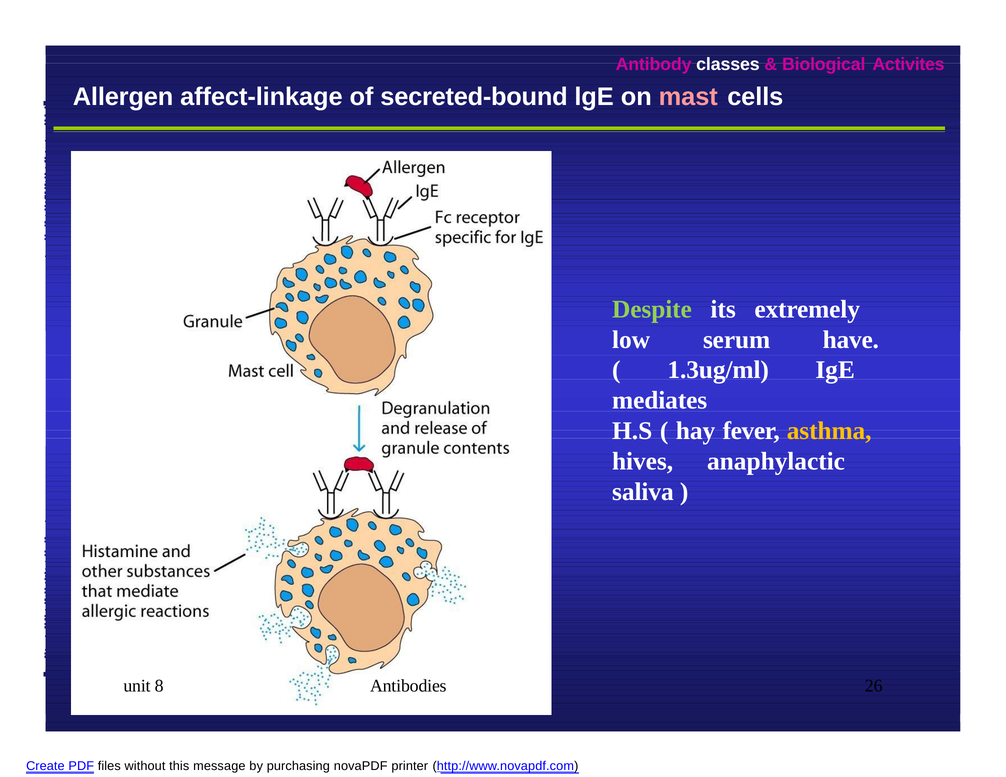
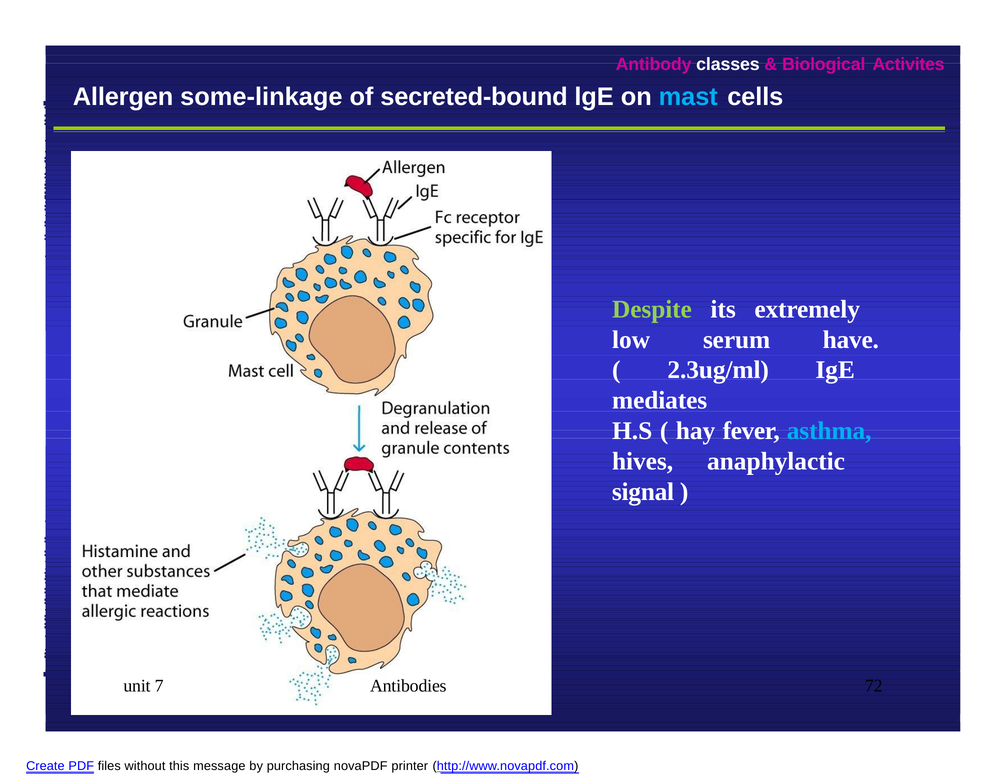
affect-linkage: affect-linkage -> some-linkage
mast colour: pink -> light blue
1.3ug/ml: 1.3ug/ml -> 2.3ug/ml
asthma colour: yellow -> light blue
saliva: saliva -> signal
8: 8 -> 7
26: 26 -> 72
